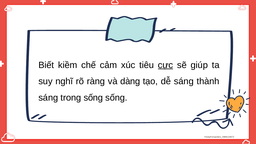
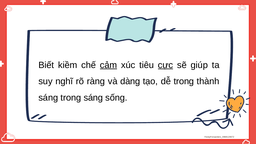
cảm underline: none -> present
dễ sáng: sáng -> trong
trong sống: sống -> sáng
